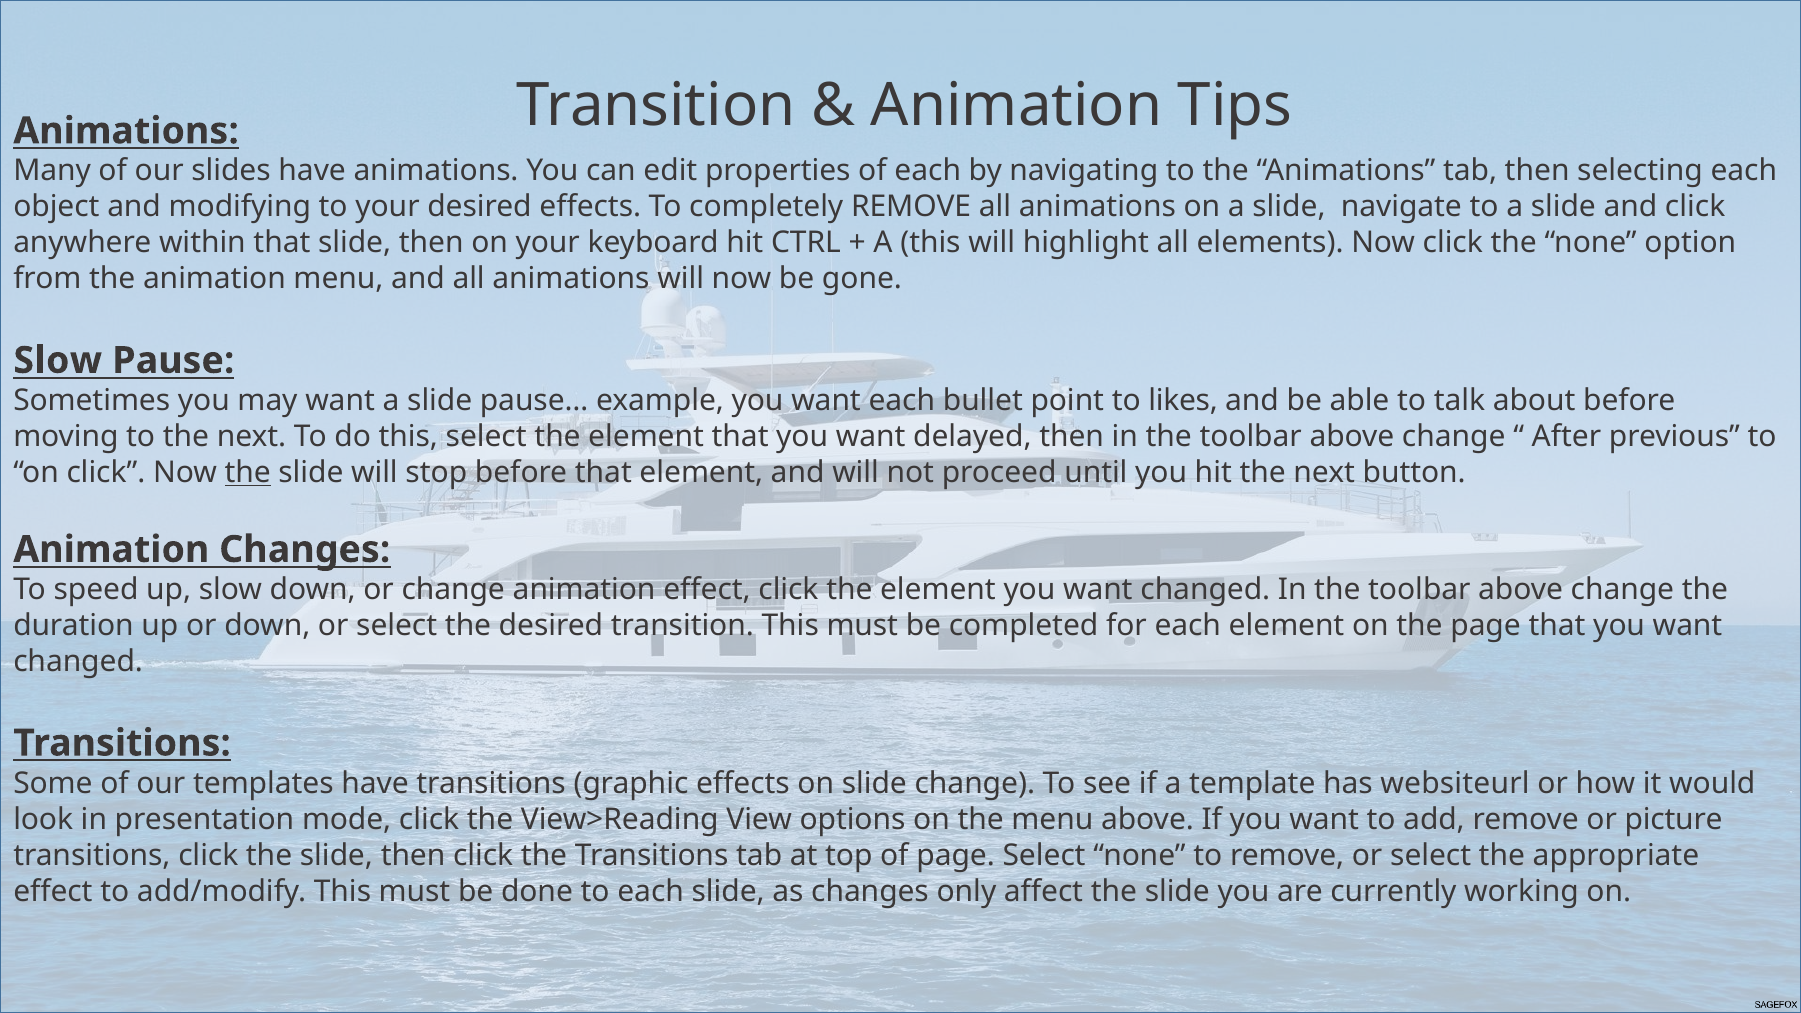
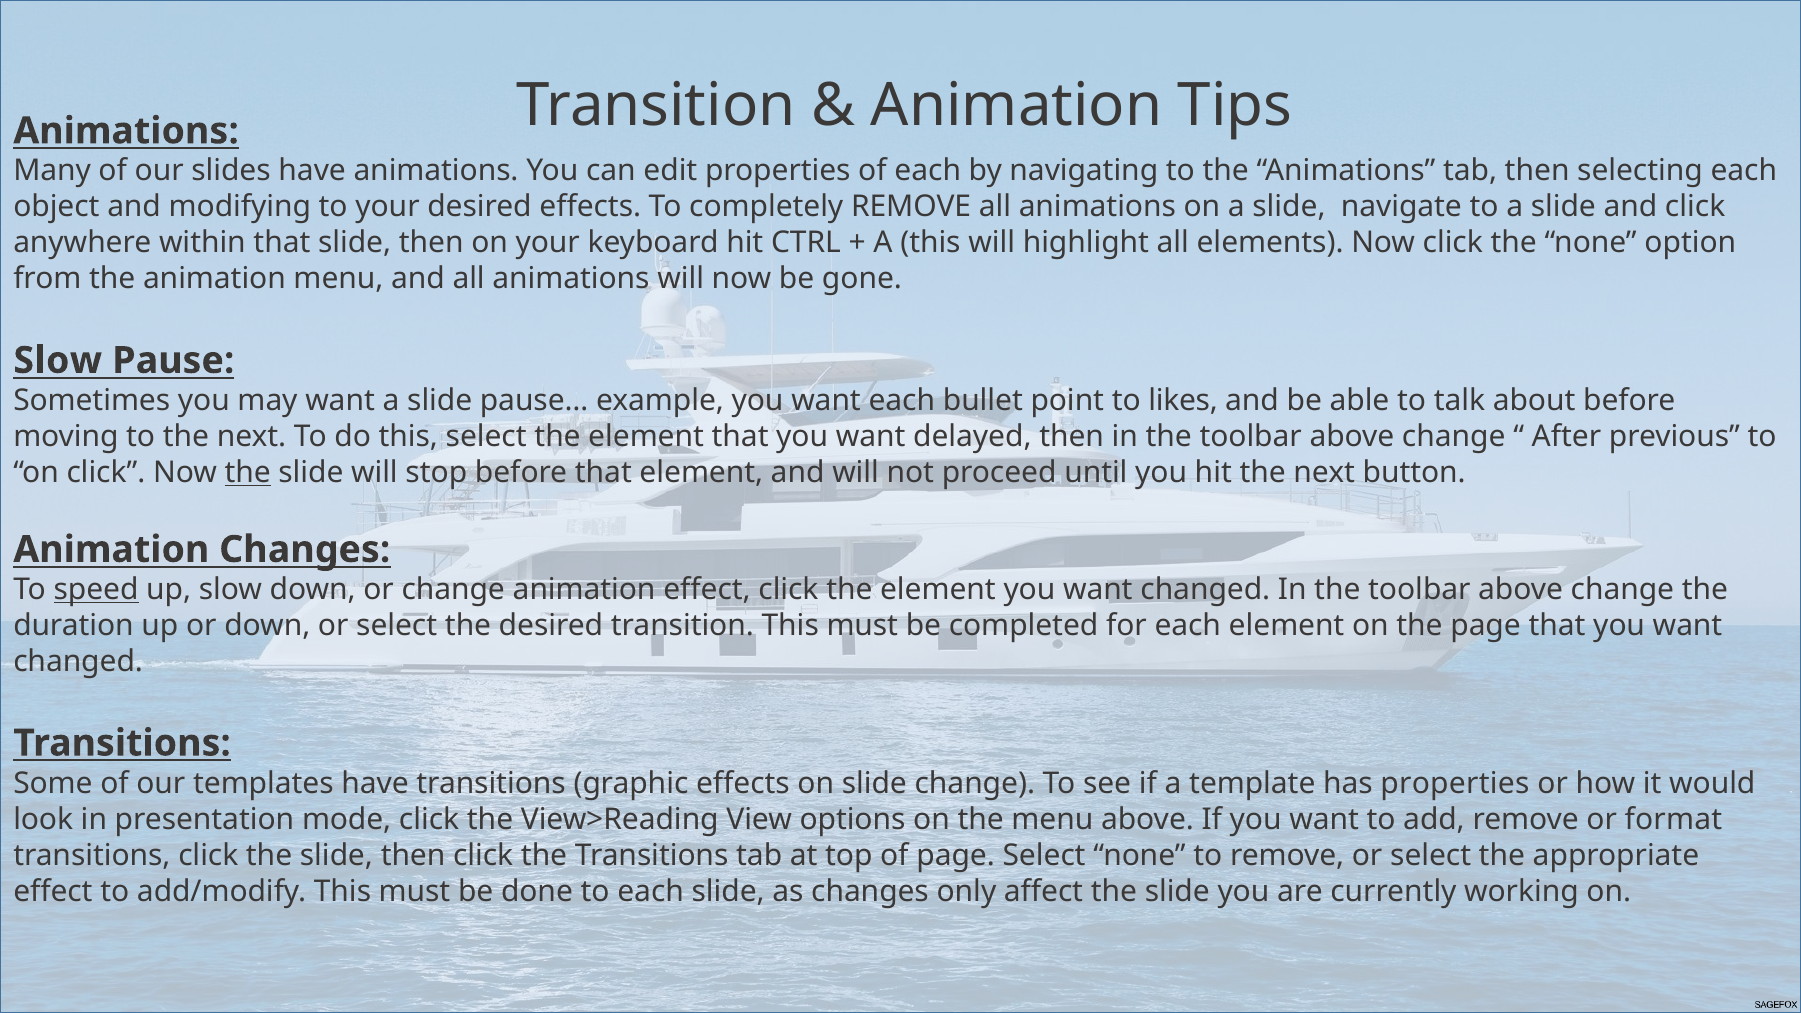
speed underline: none -> present
has websiteurl: websiteurl -> properties
picture: picture -> format
